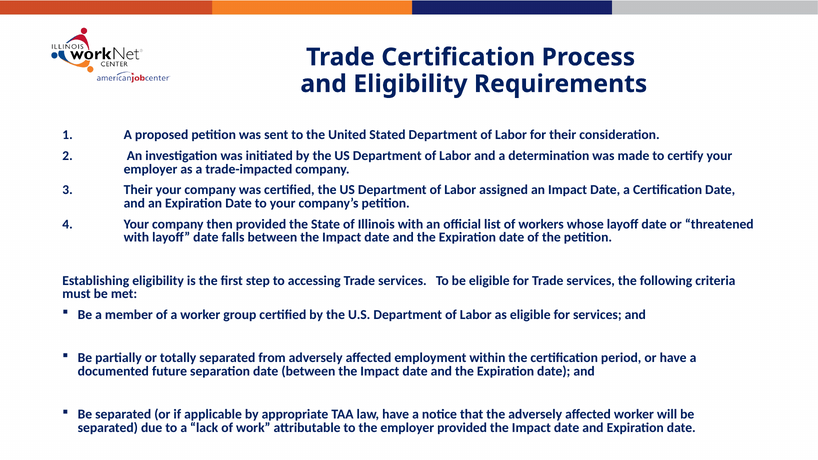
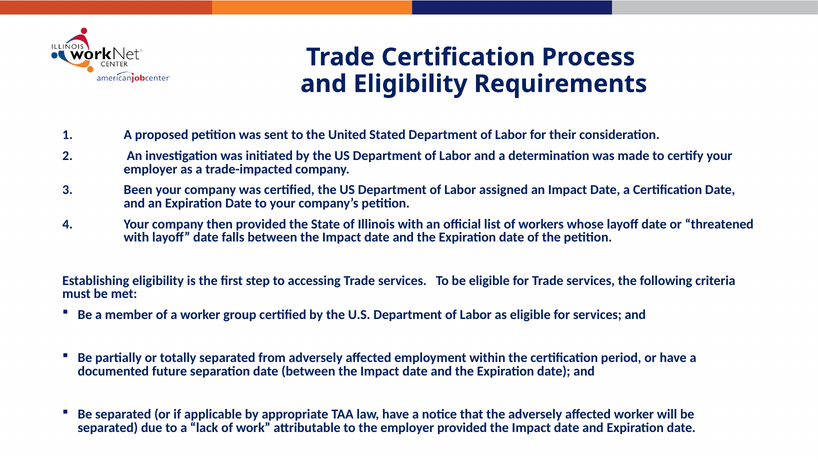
Their at (138, 190): Their -> Been
